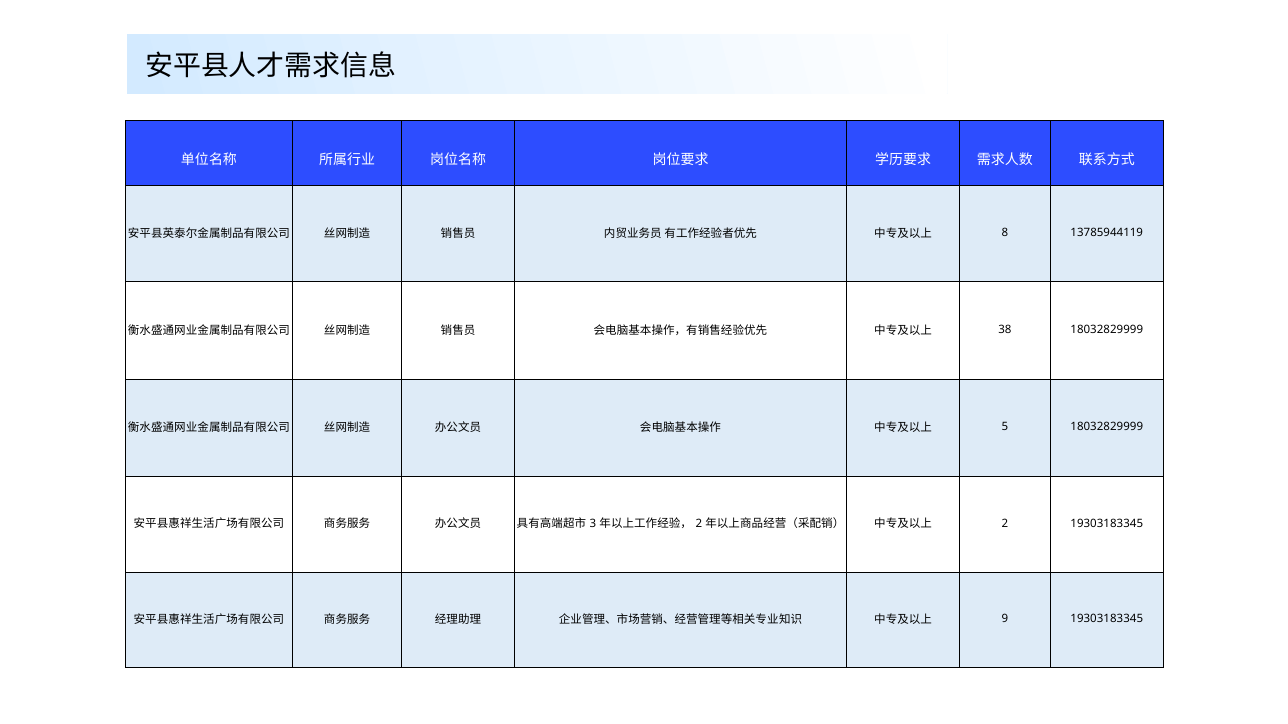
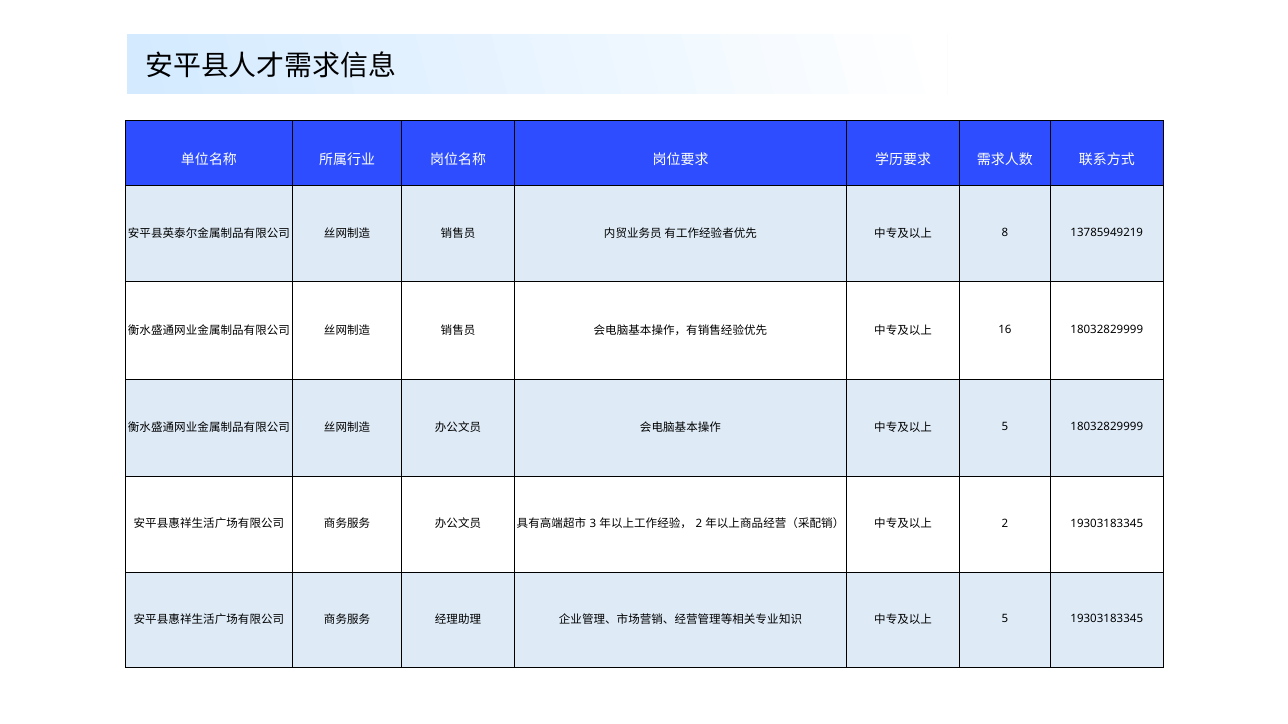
13785944119: 13785944119 -> 13785949219
38: 38 -> 16
9 at (1005, 619): 9 -> 5
